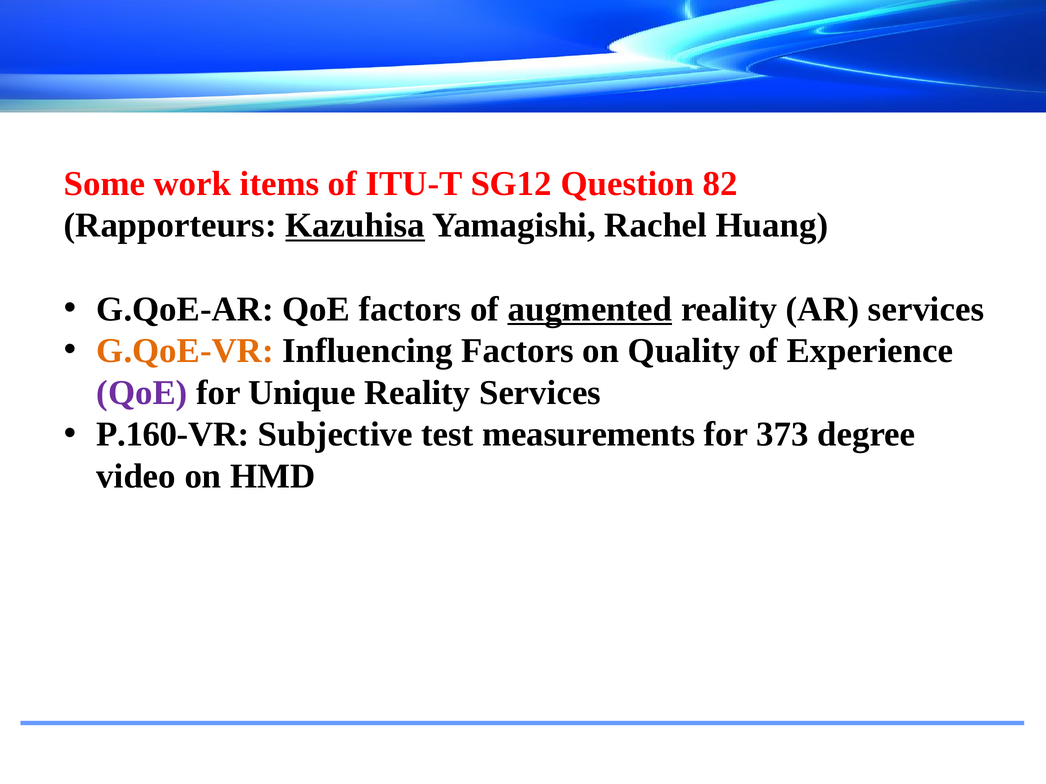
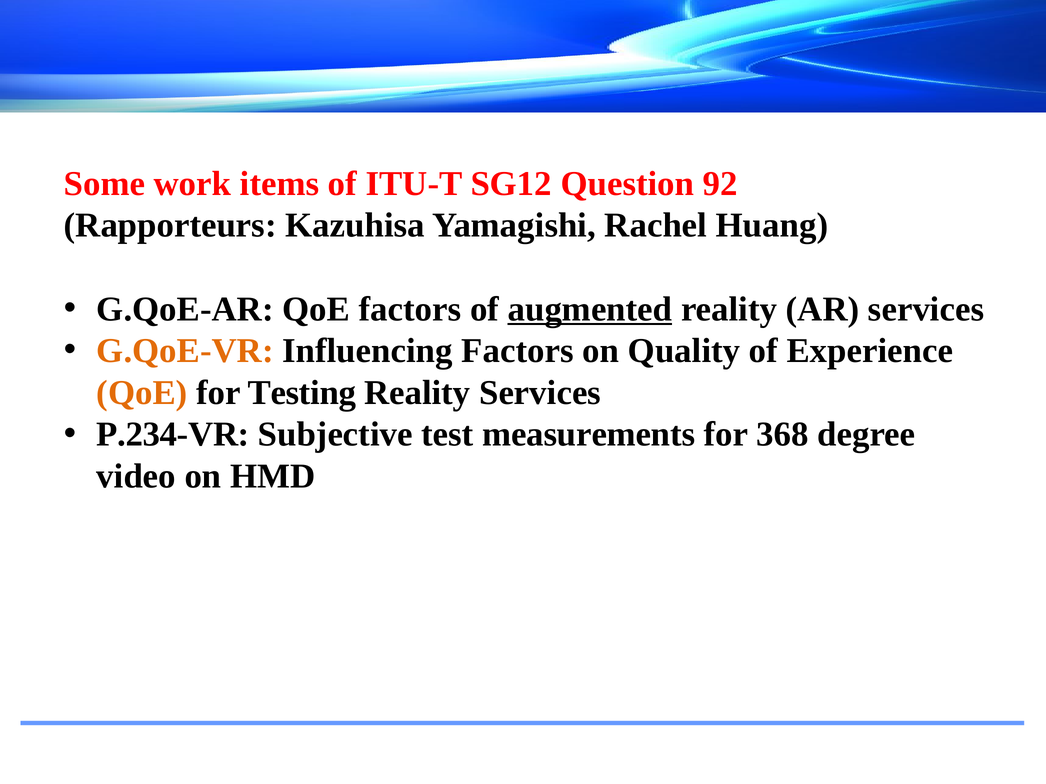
82: 82 -> 92
Kazuhisa underline: present -> none
QoE at (142, 393) colour: purple -> orange
Unique: Unique -> Testing
P.160-VR: P.160-VR -> P.234-VR
373: 373 -> 368
